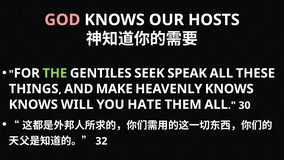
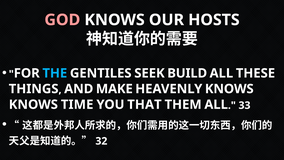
THE colour: light green -> light blue
SPEAK: SPEAK -> BUILD
WILL: WILL -> TIME
HATE: HATE -> THAT
30: 30 -> 33
